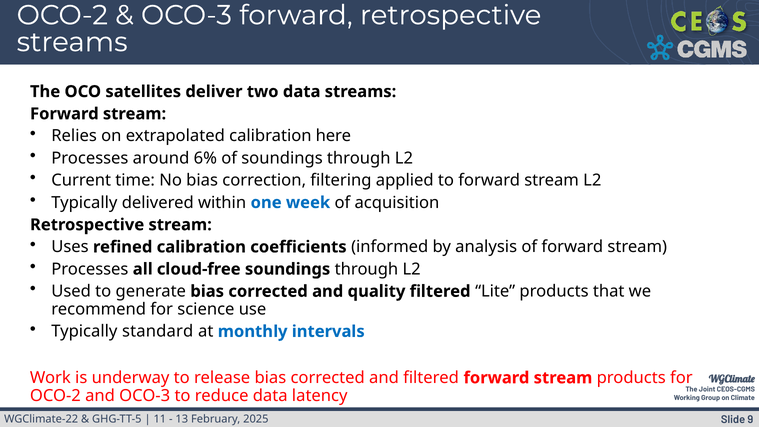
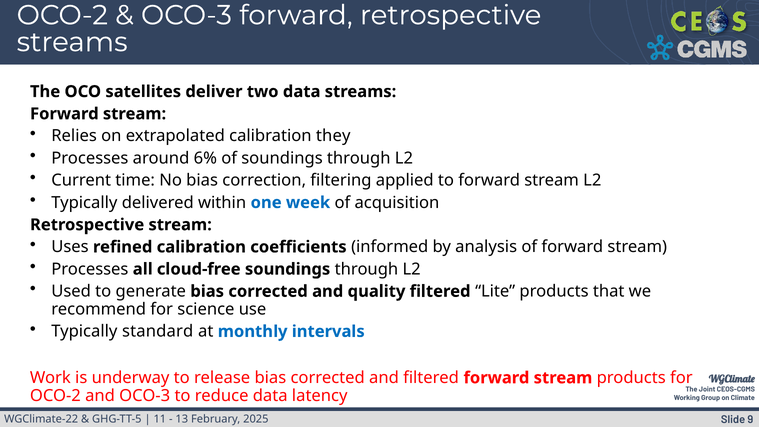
here: here -> they
